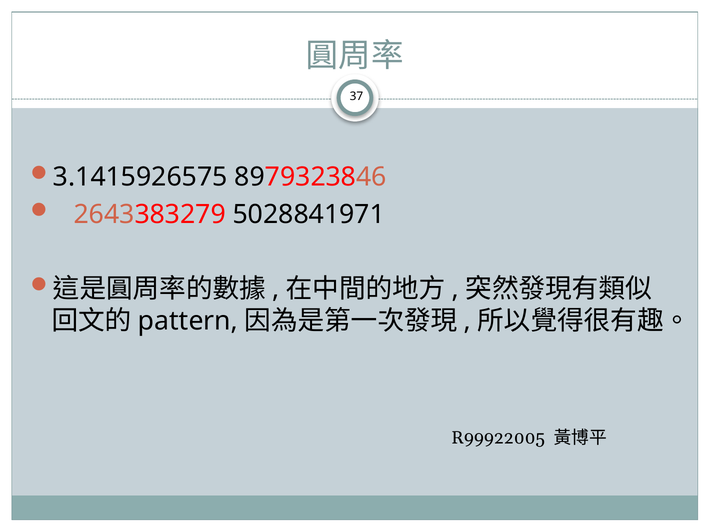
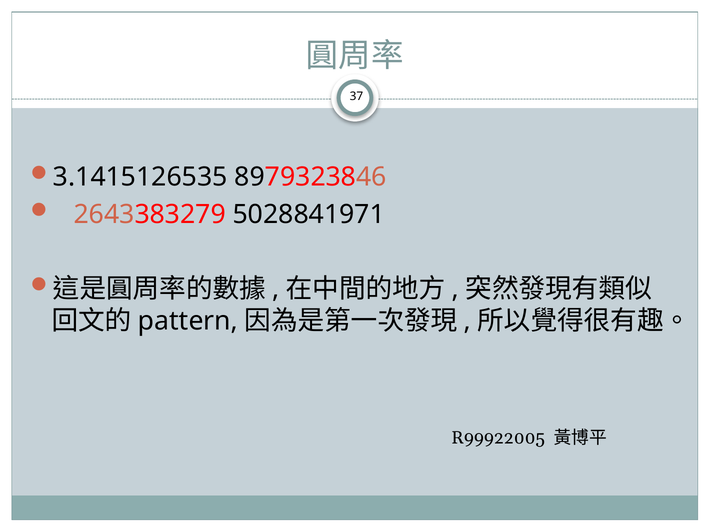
3.1415926575: 3.1415926575 -> 3.1415126535
